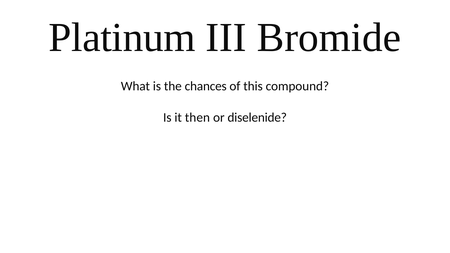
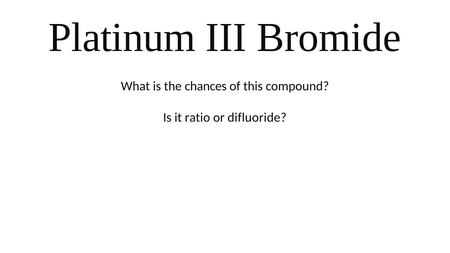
then: then -> ratio
diselenide: diselenide -> difluoride
